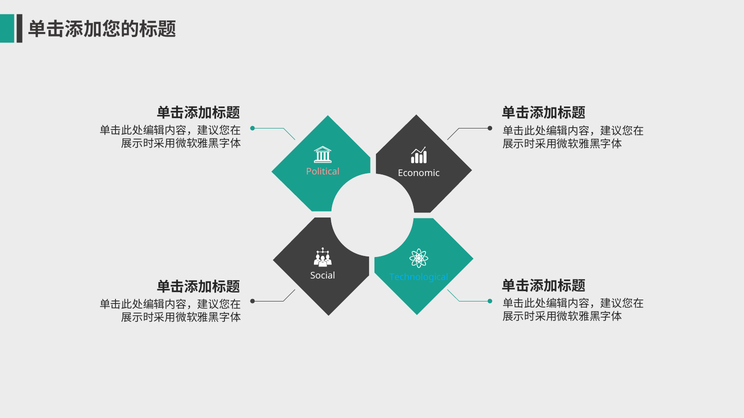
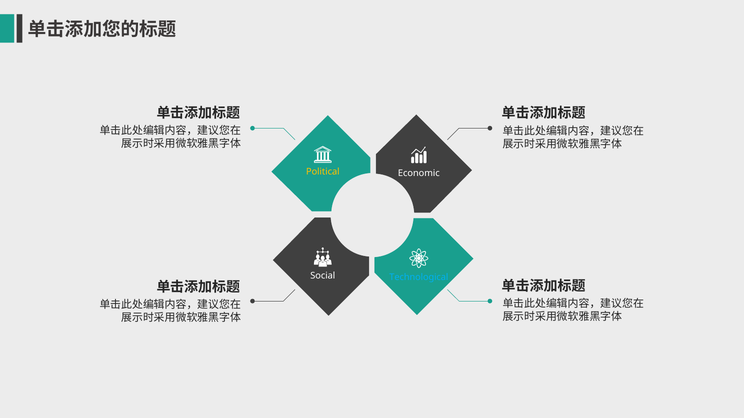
Political colour: pink -> yellow
